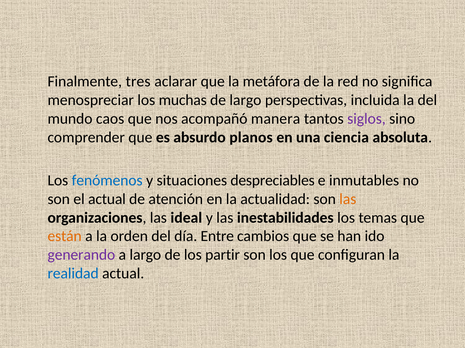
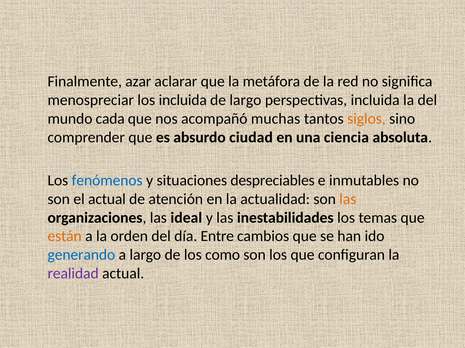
tres: tres -> azar
los muchas: muchas -> incluida
caos: caos -> cada
manera: manera -> muchas
siglos colour: purple -> orange
planos: planos -> ciudad
generando colour: purple -> blue
partir: partir -> como
realidad colour: blue -> purple
